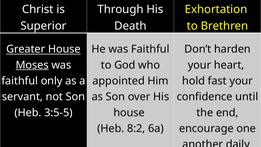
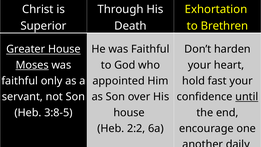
until underline: none -> present
3:5-5: 3:5-5 -> 3:8-5
8:2: 8:2 -> 2:2
